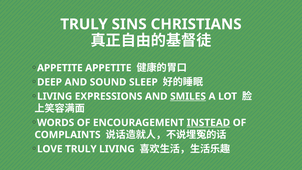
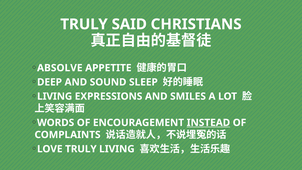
SINS: SINS -> SAID
APPETITE at (60, 68): APPETITE -> ABSOLVE
SMILES underline: present -> none
